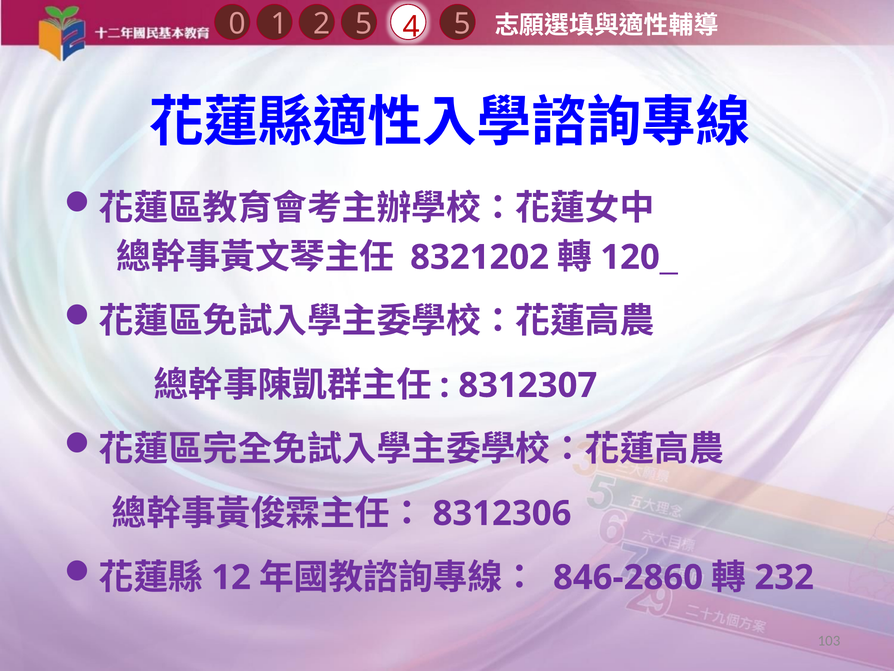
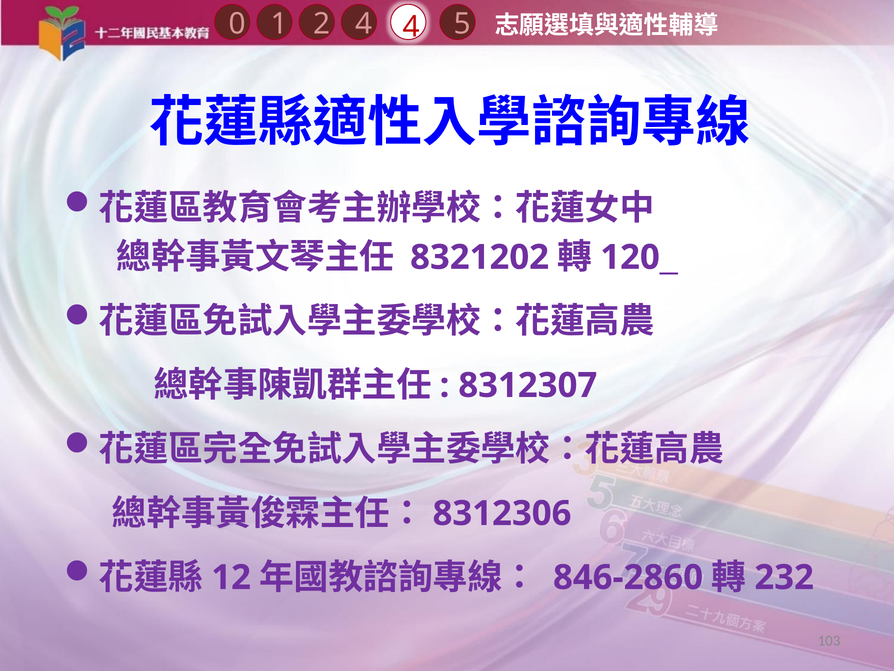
1 5: 5 -> 4
